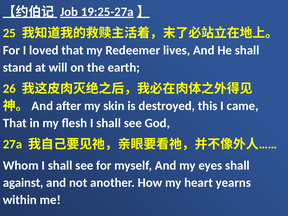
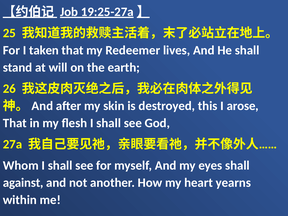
loved: loved -> taken
came: came -> arose
